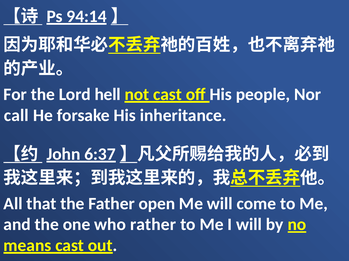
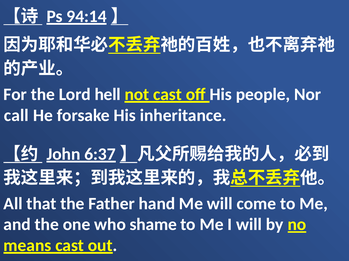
open: open -> hand
rather: rather -> shame
